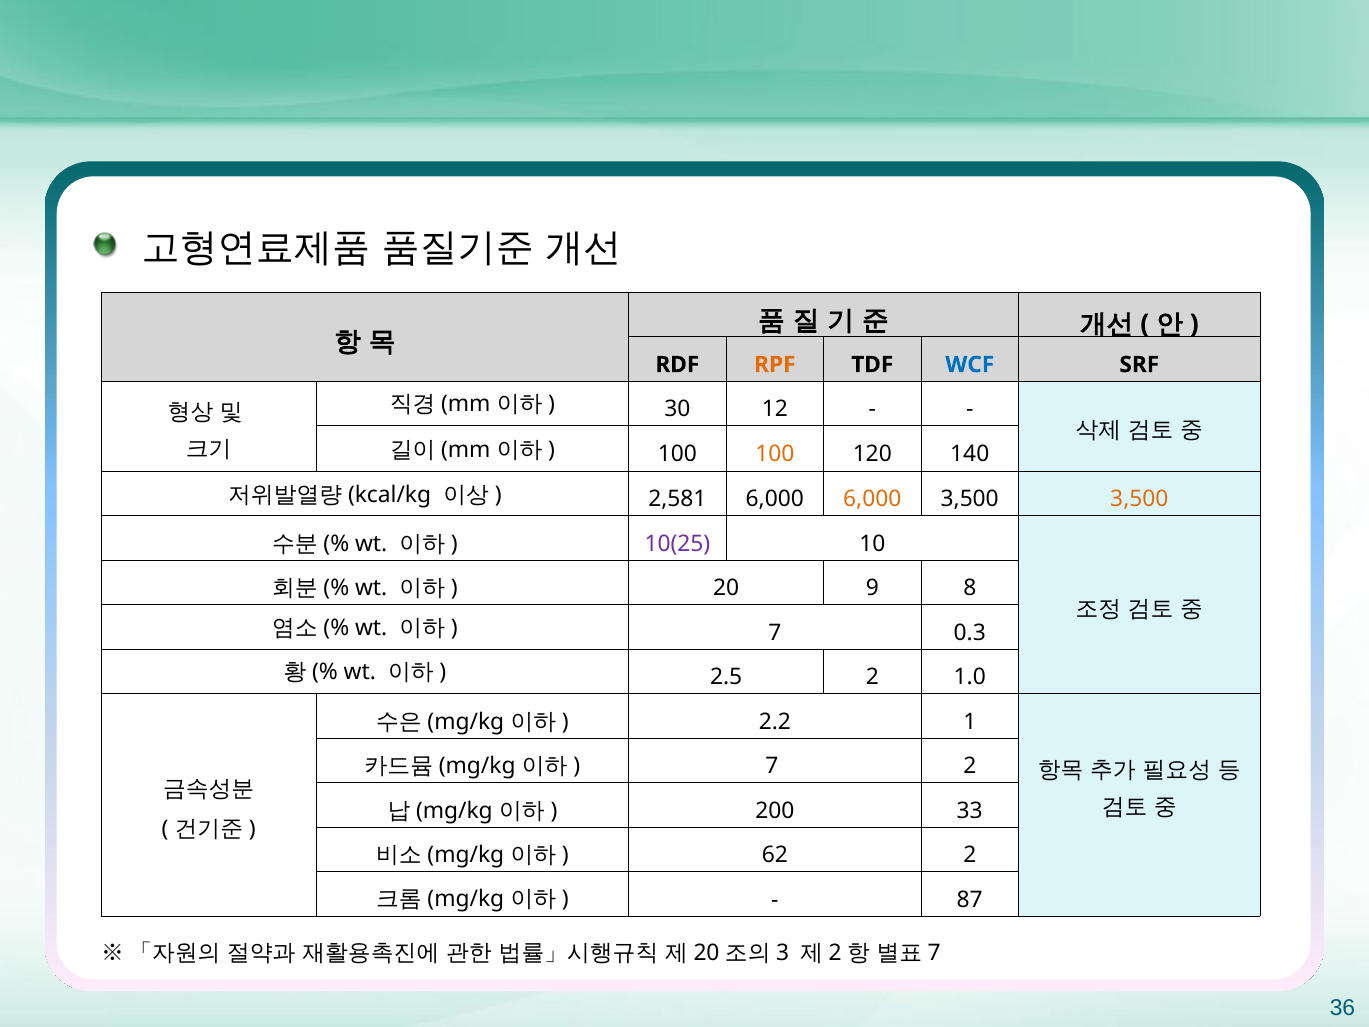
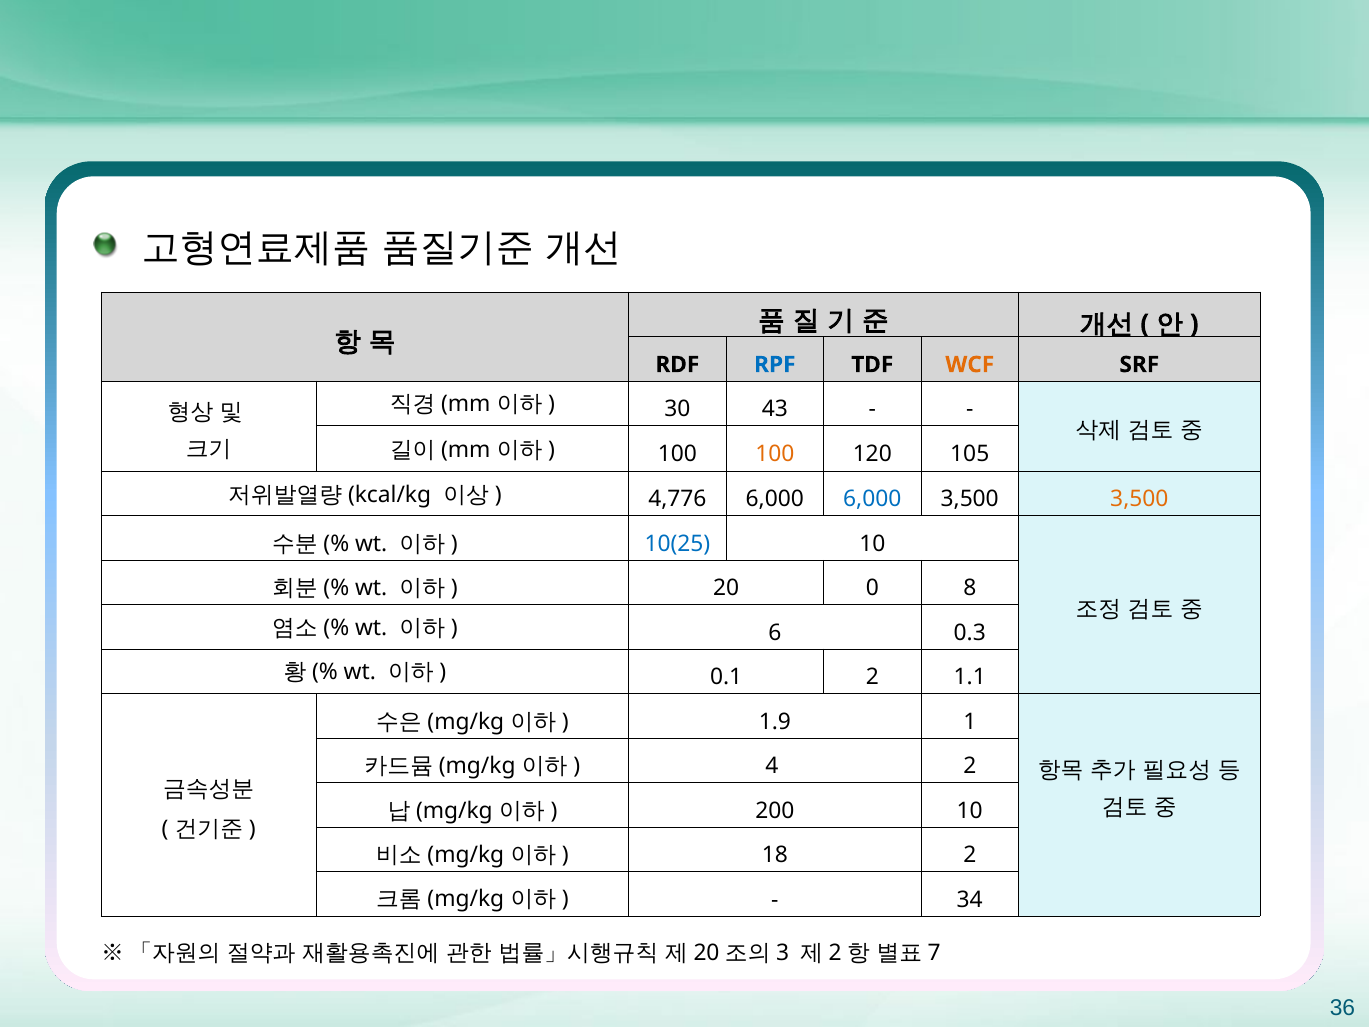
RPF colour: orange -> blue
WCF colour: blue -> orange
12: 12 -> 43
140: 140 -> 105
2,581: 2,581 -> 4,776
6,000 at (872, 499) colour: orange -> blue
10(25 colour: purple -> blue
9: 9 -> 0
7 at (775, 633): 7 -> 6
2.5: 2.5 -> 0.1
1.0: 1.0 -> 1.1
2.2: 2.2 -> 1.9
7 at (772, 766): 7 -> 4
200 33: 33 -> 10
62: 62 -> 18
87: 87 -> 34
